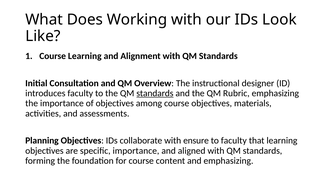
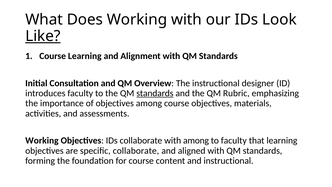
Like underline: none -> present
Planning at (42, 140): Planning -> Working
with ensure: ensure -> among
specific importance: importance -> collaborate
and emphasizing: emphasizing -> instructional
